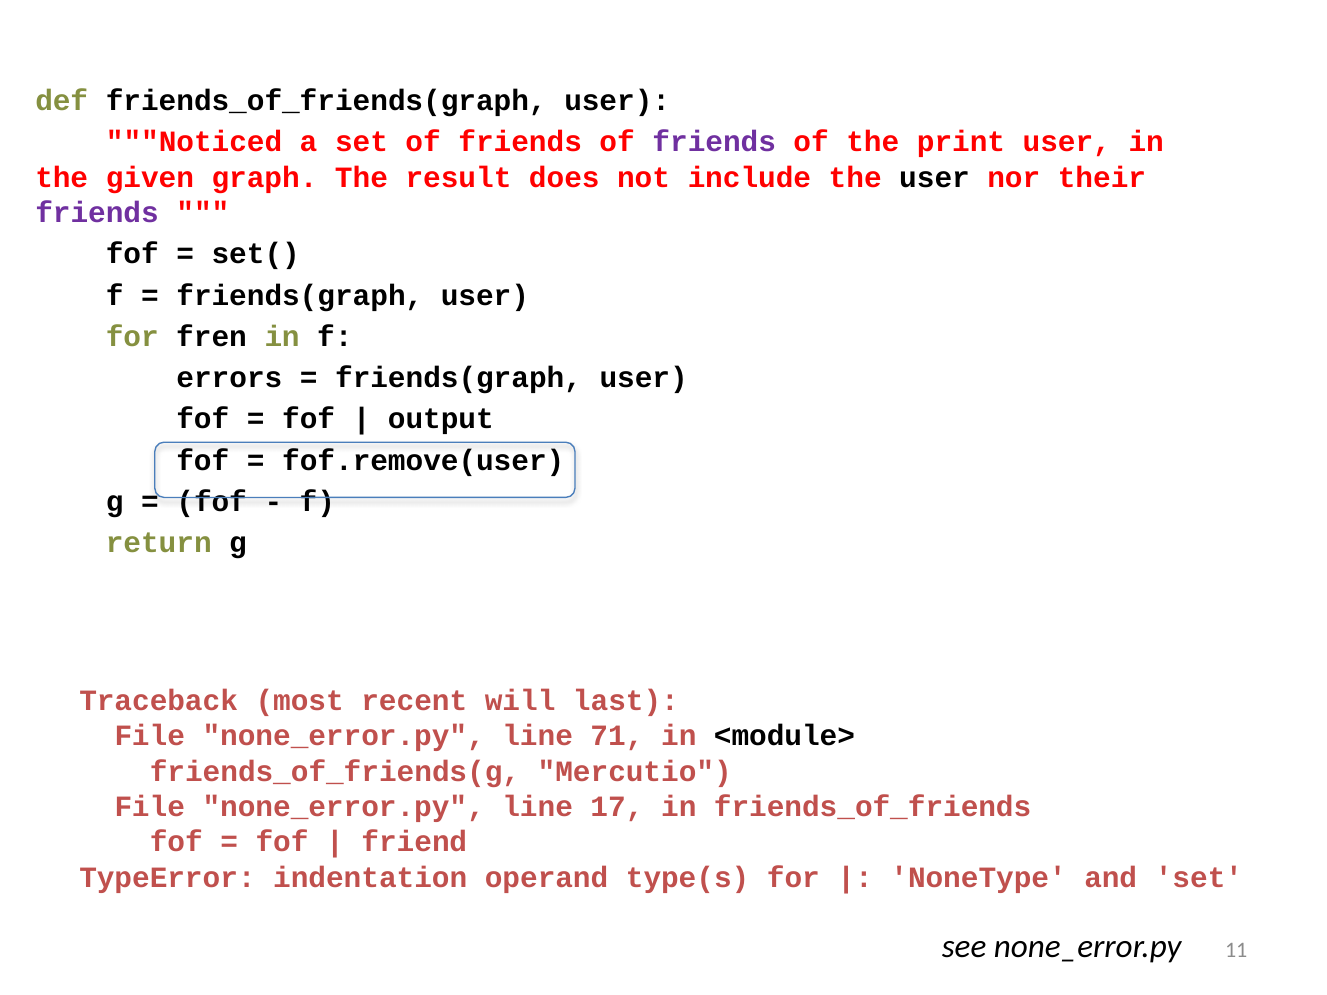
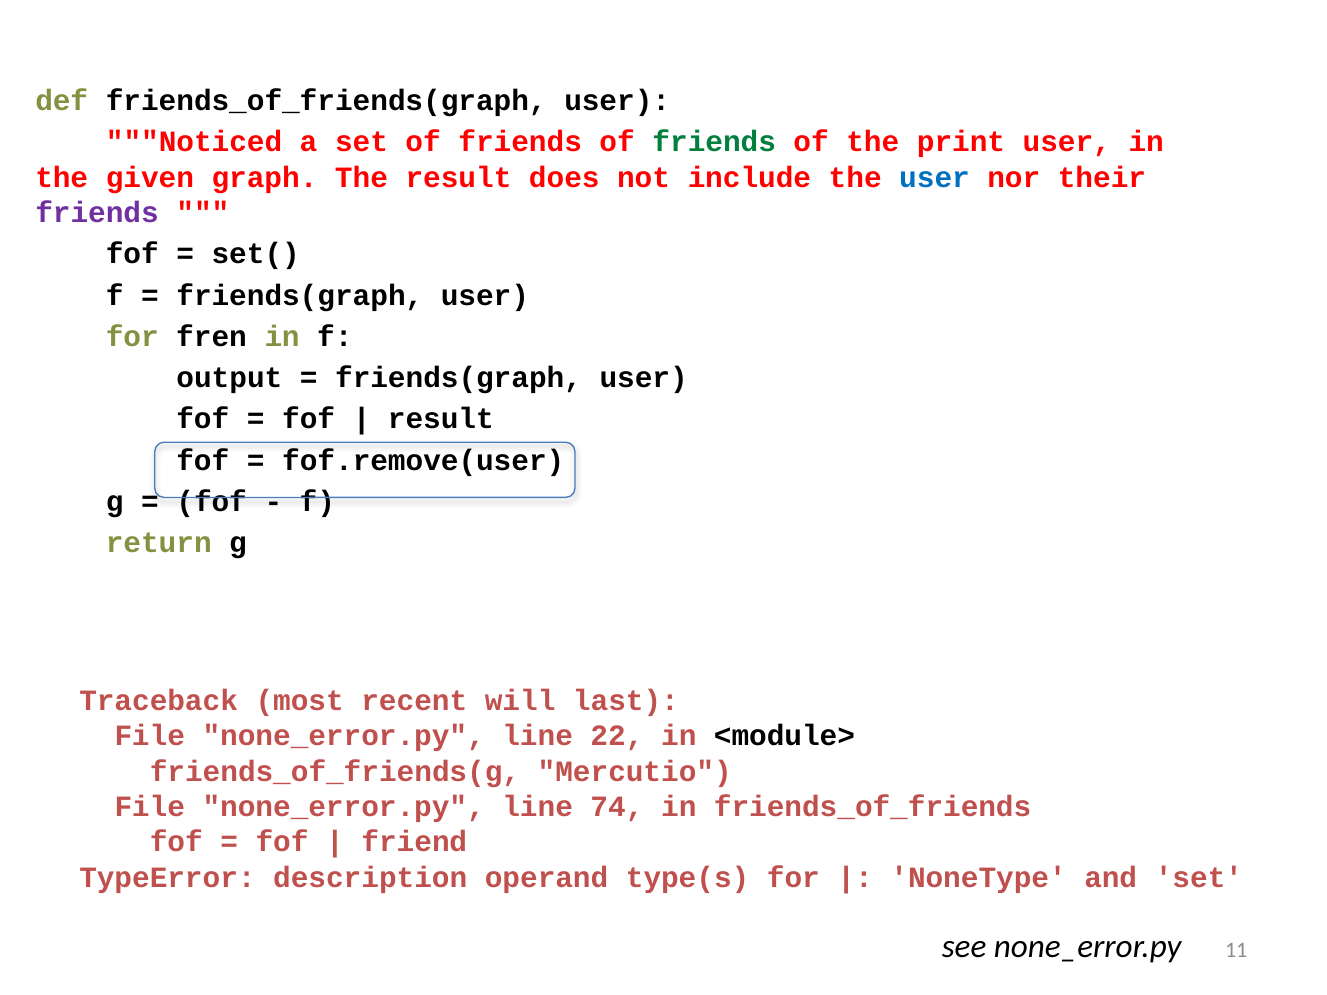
friends at (714, 142) colour: purple -> green
user at (935, 177) colour: black -> blue
errors: errors -> output
output at (441, 419): output -> result
71: 71 -> 22
17: 17 -> 74
indentation: indentation -> description
